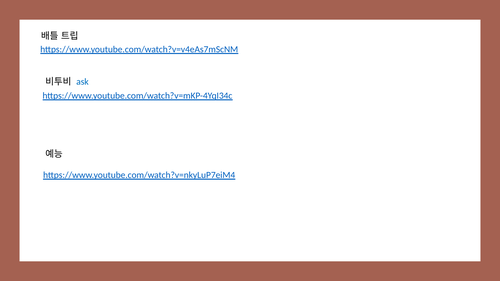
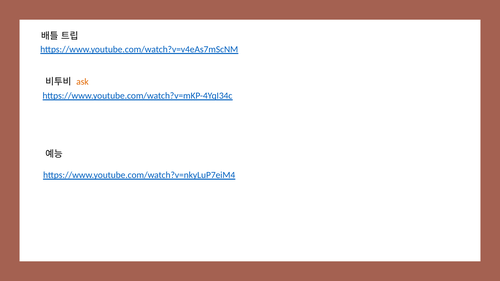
ask colour: blue -> orange
